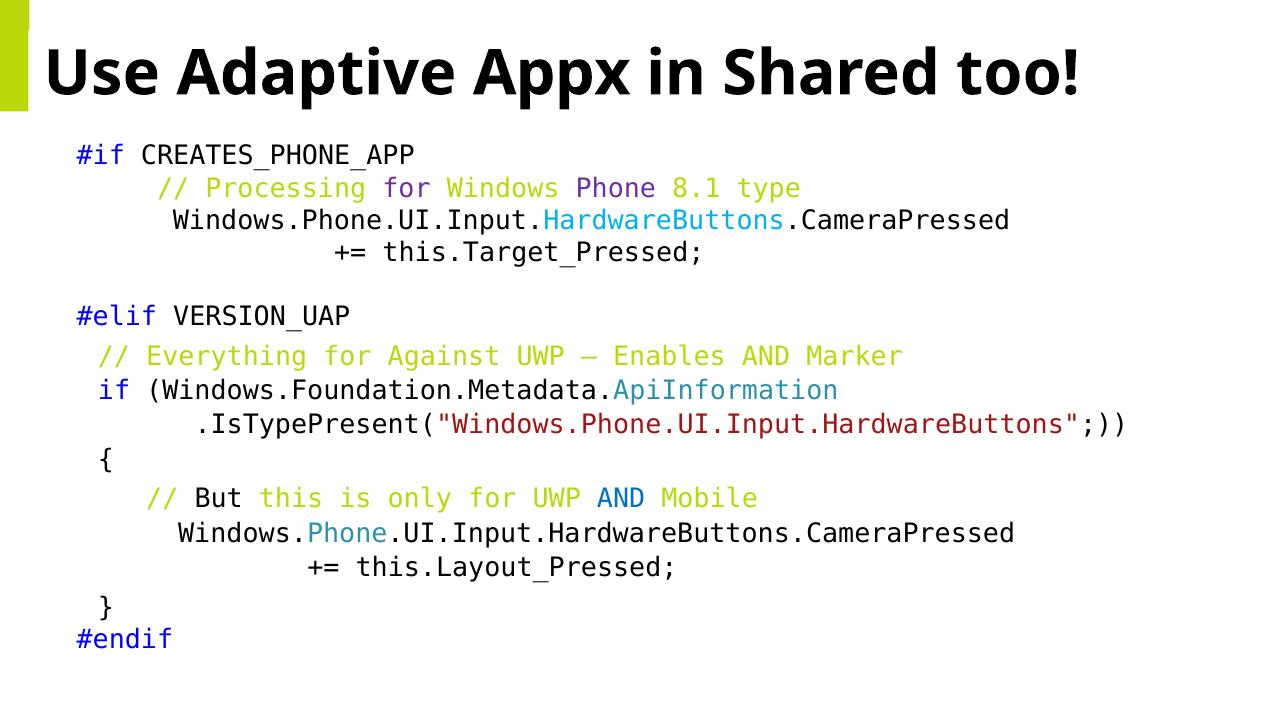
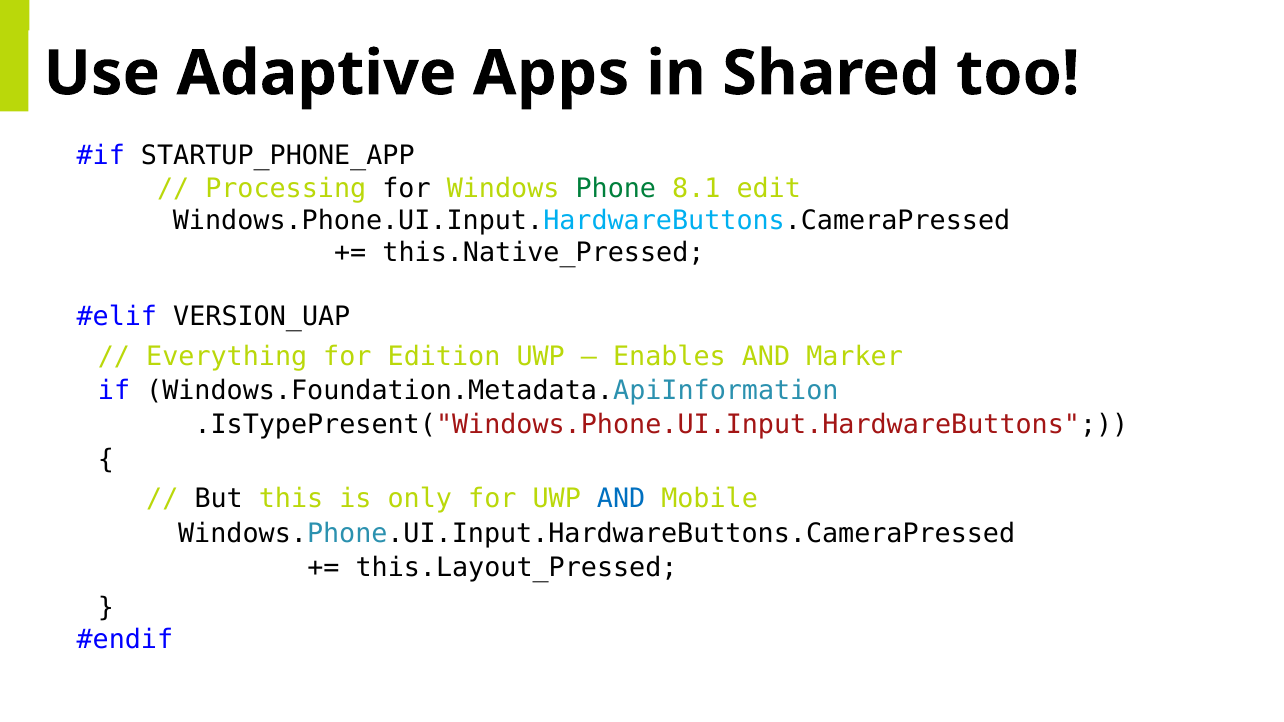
Appx: Appx -> Apps
CREATES_PHONE_APP: CREATES_PHONE_APP -> STARTUP_PHONE_APP
for at (406, 188) colour: purple -> black
Phone colour: purple -> green
type: type -> edit
this.Target_Pressed: this.Target_Pressed -> this.Native_Pressed
Against: Against -> Edition
